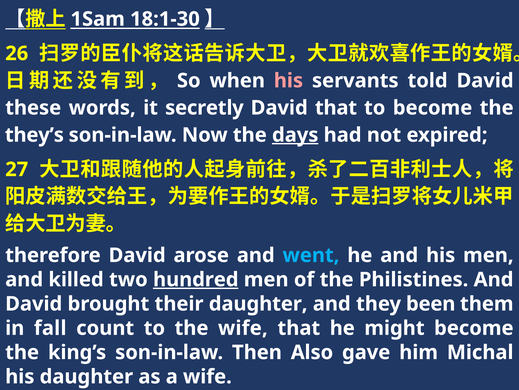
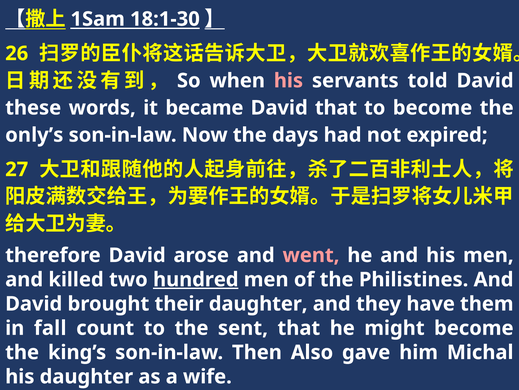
secretly: secretly -> became
they’s: they’s -> only’s
days underline: present -> none
went colour: light blue -> pink
been: been -> have
the wife: wife -> sent
